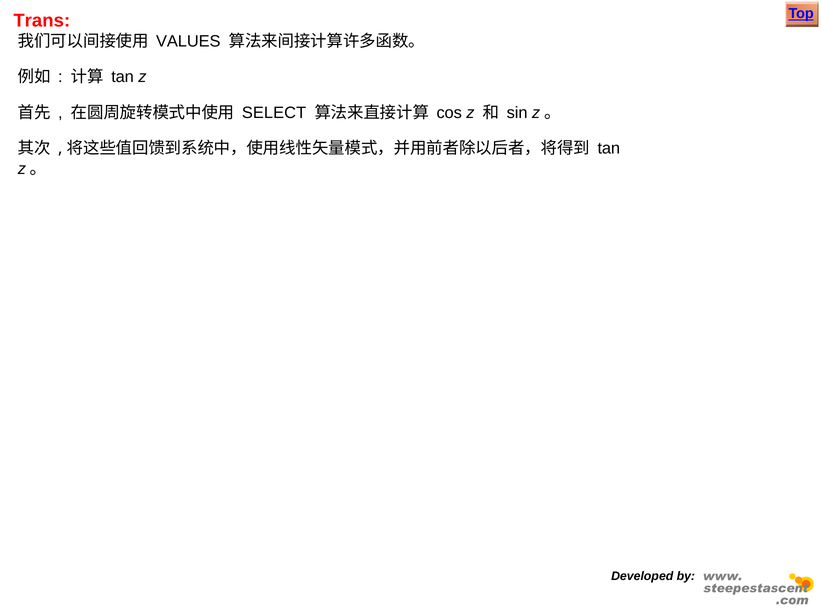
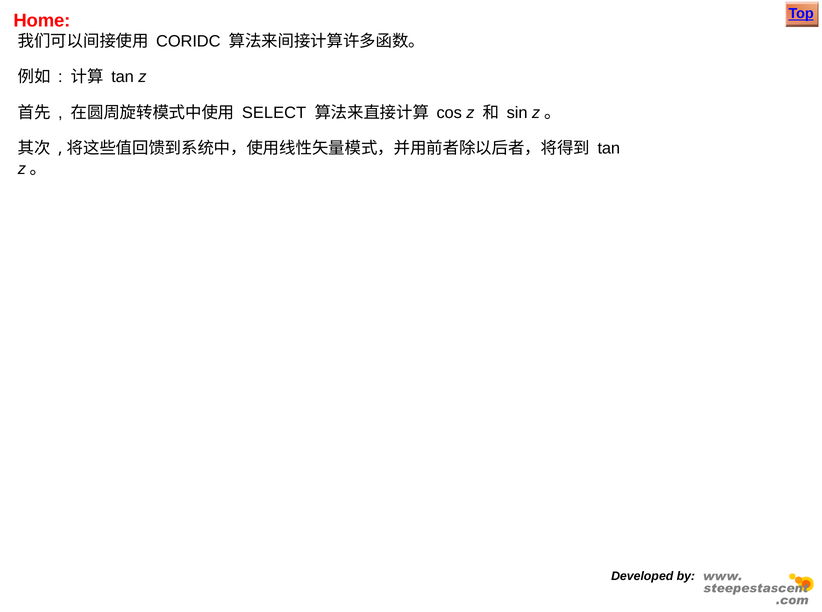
Trans: Trans -> Home
VALUES: VALUES -> CORIDC
